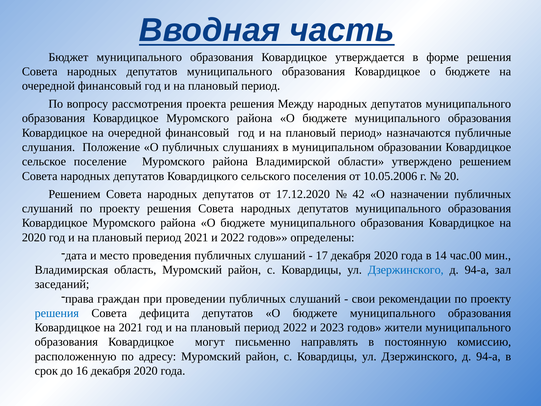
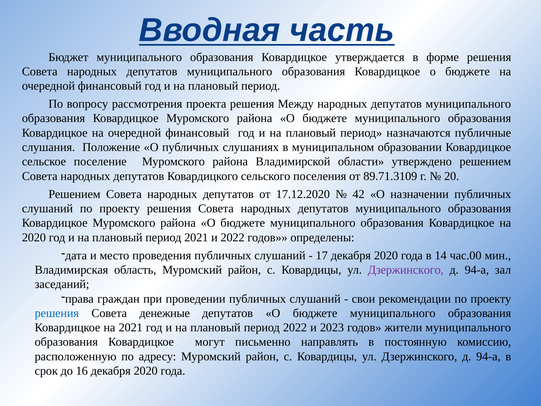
10.05.2006: 10.05.2006 -> 89.71.3109
Дзержинского at (406, 270) colour: blue -> purple
дефицита: дефицита -> денежные
